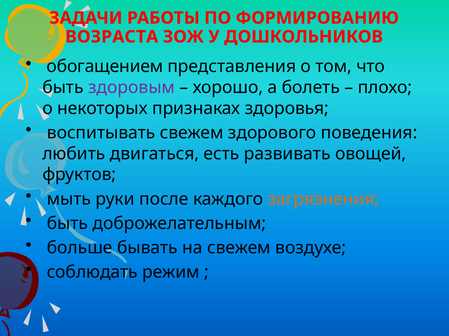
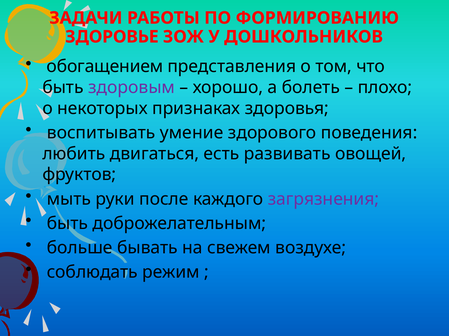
ВОЗРАСТА: ВОЗРАСТА -> ЗДОРОВЬЕ
воспитывать свежем: свежем -> умение
загрязнения colour: orange -> purple
